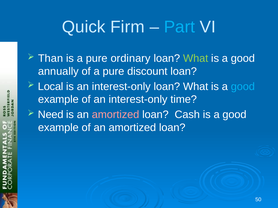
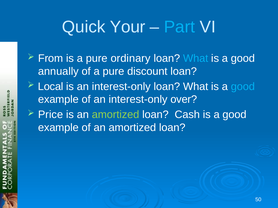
Firm: Firm -> Your
Than: Than -> From
What at (196, 59) colour: light green -> light blue
time: time -> over
Need: Need -> Price
amortized at (116, 115) colour: pink -> light green
